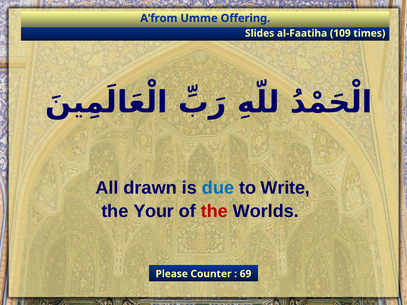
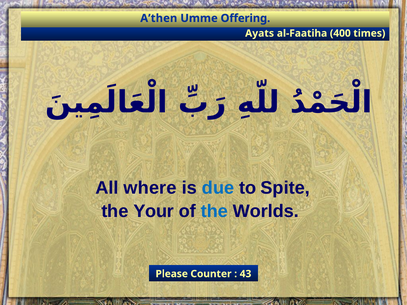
A’from: A’from -> A’then
Slides: Slides -> Ayats
109: 109 -> 400
drawn: drawn -> where
Write: Write -> Spite
the at (214, 212) colour: red -> blue
69: 69 -> 43
